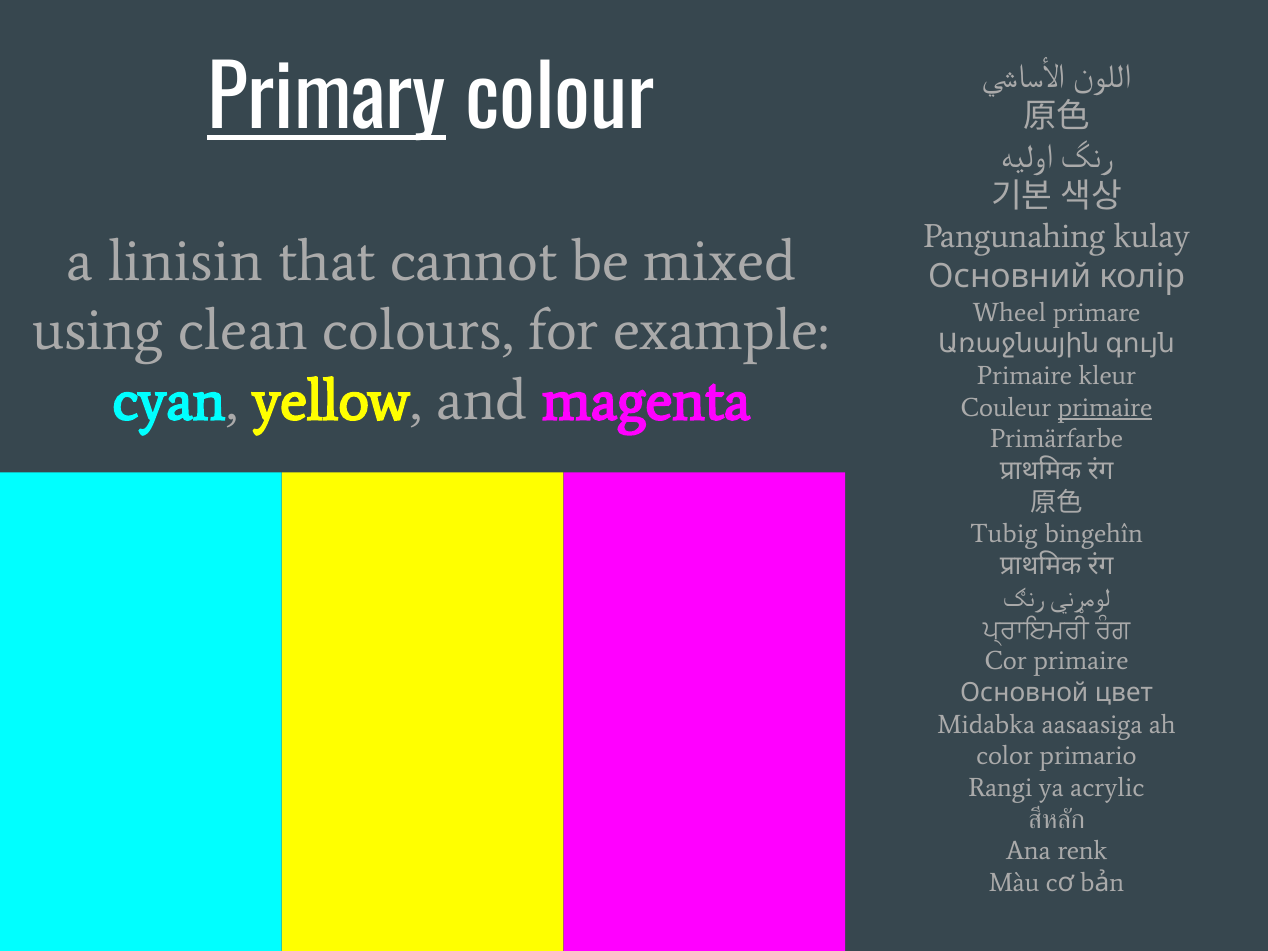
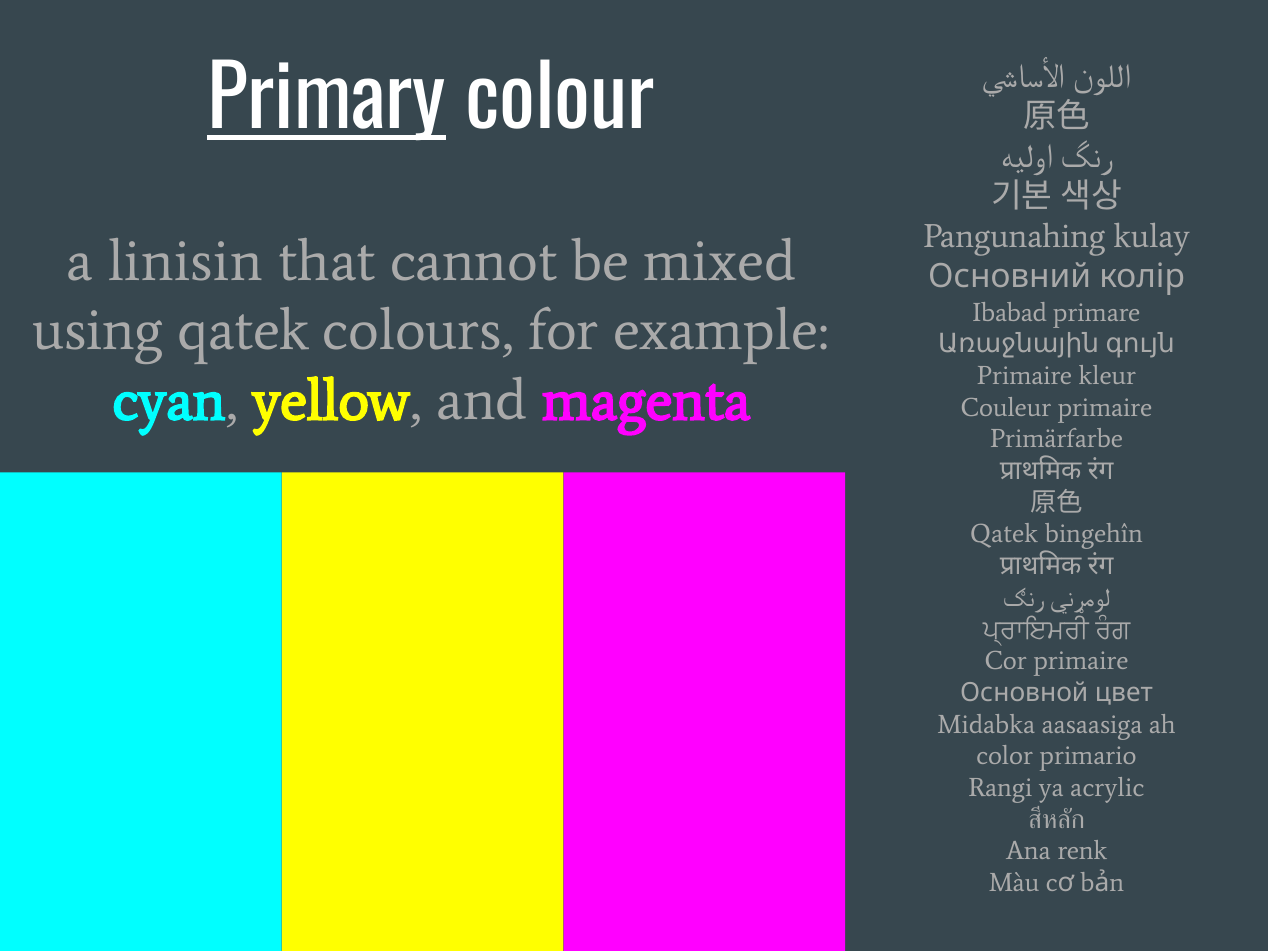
Wheel: Wheel -> Ibabad
using clean: clean -> qatek
primaire at (1105, 407) underline: present -> none
Tubig at (1004, 534): Tubig -> Qatek
